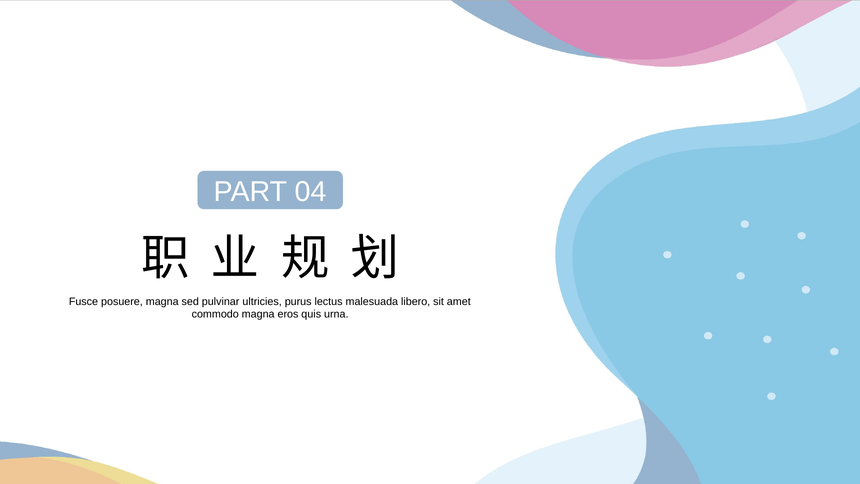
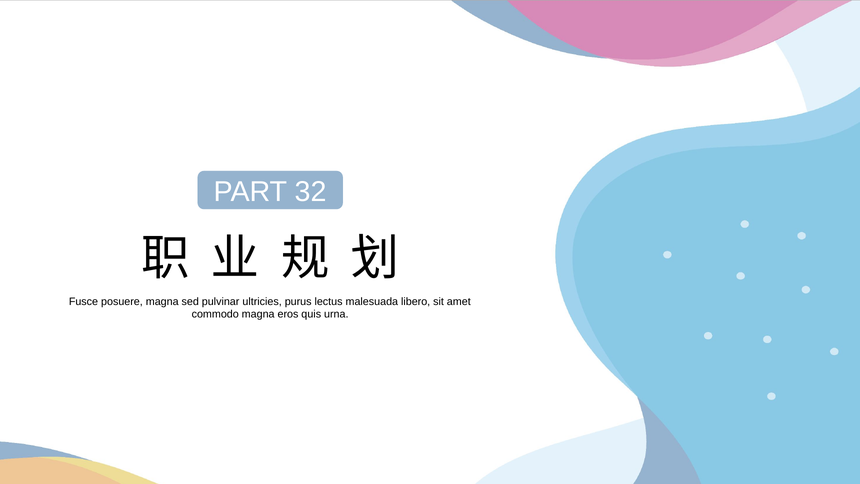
04: 04 -> 32
